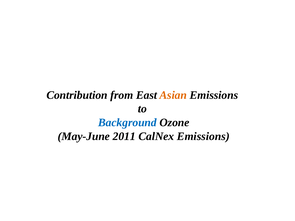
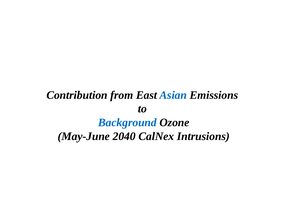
Asian colour: orange -> blue
2011: 2011 -> 2040
CalNex Emissions: Emissions -> Intrusions
